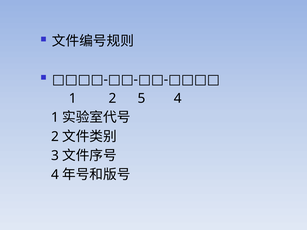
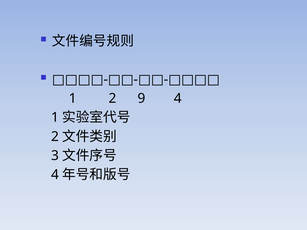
5: 5 -> 9
